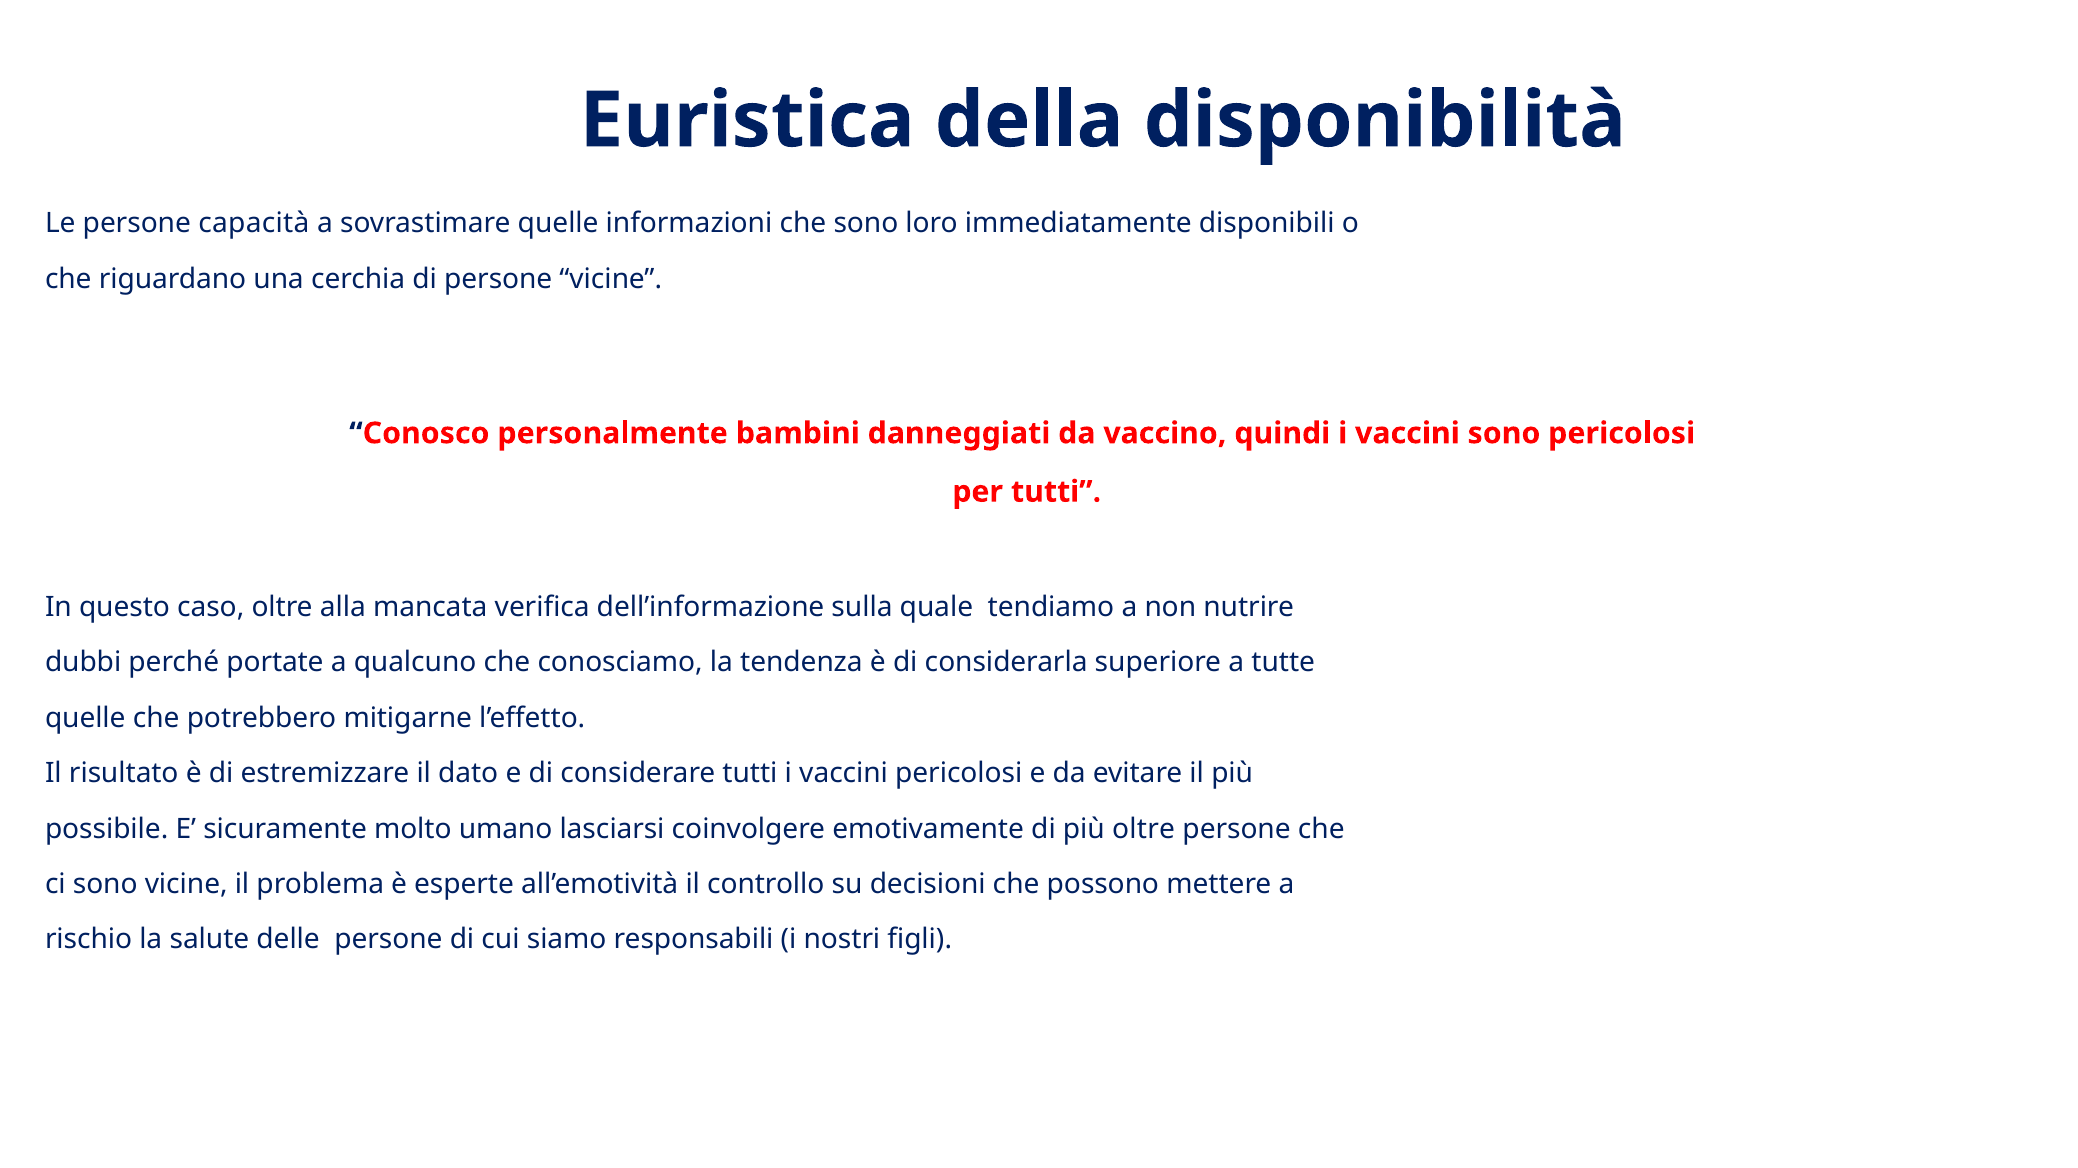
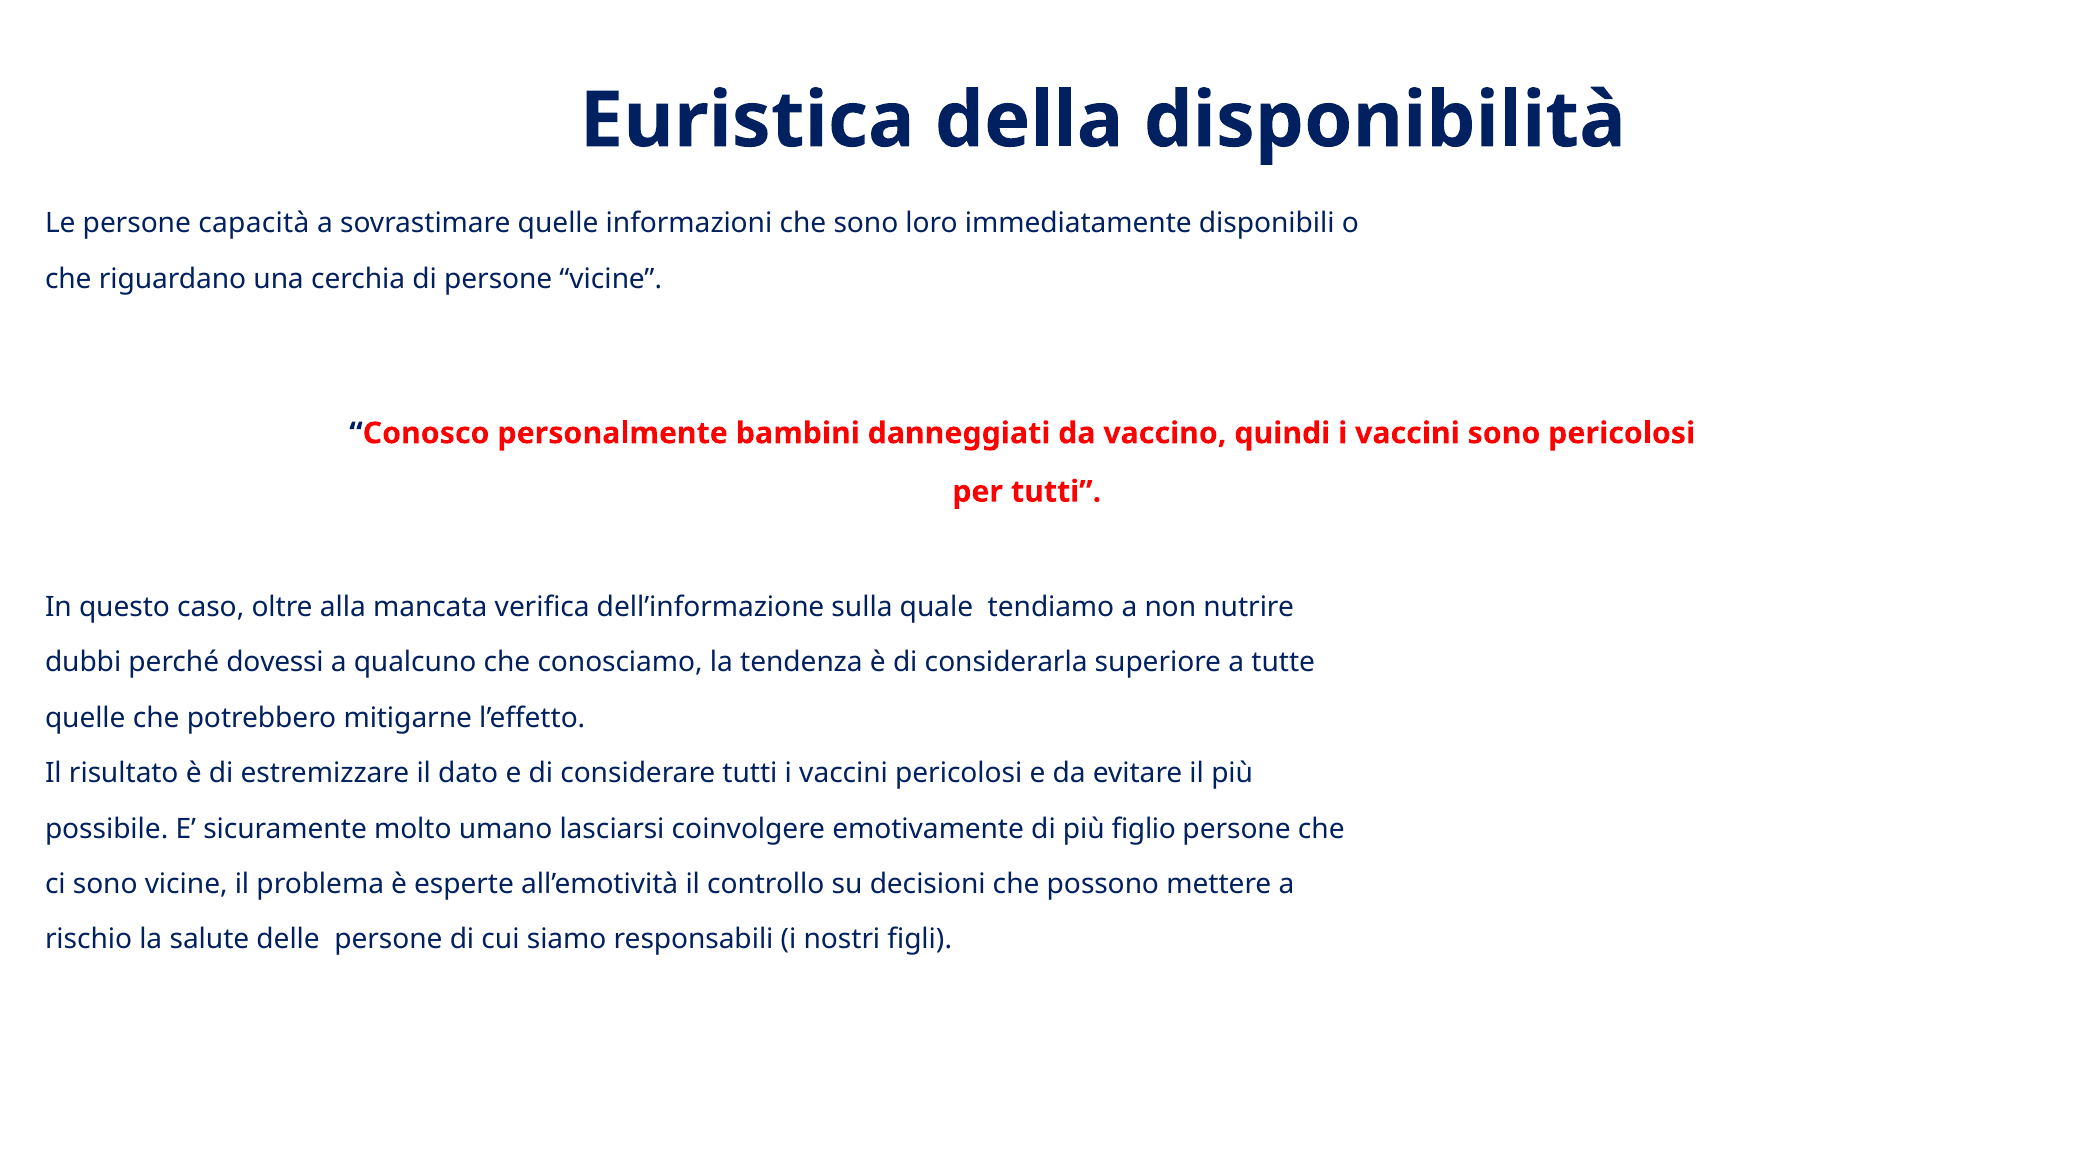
portate: portate -> dovessi
più oltre: oltre -> figlio
